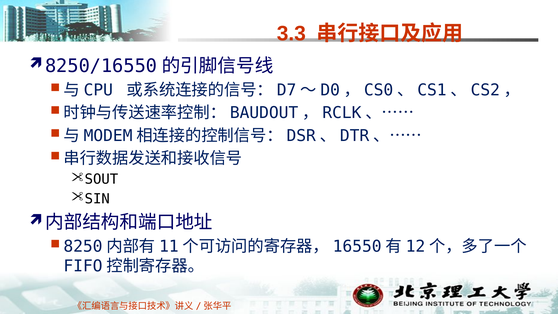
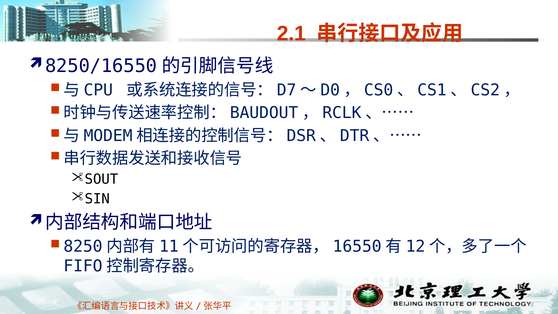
3.3: 3.3 -> 2.1
